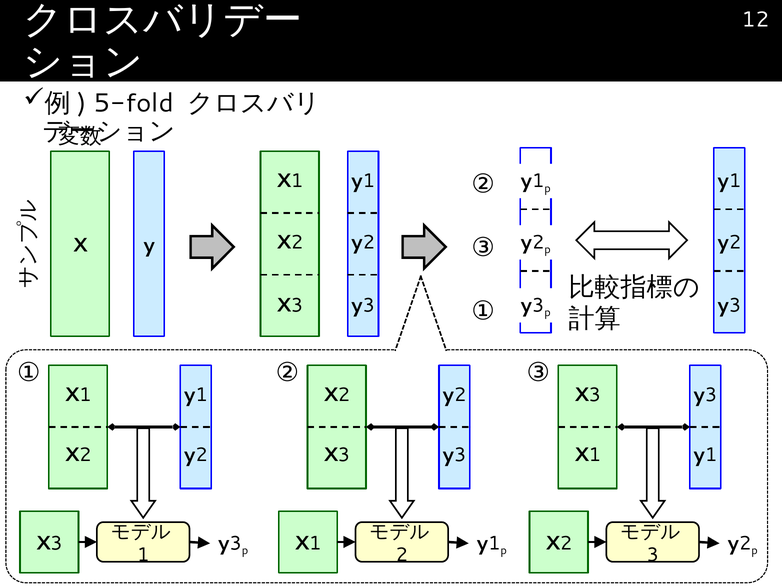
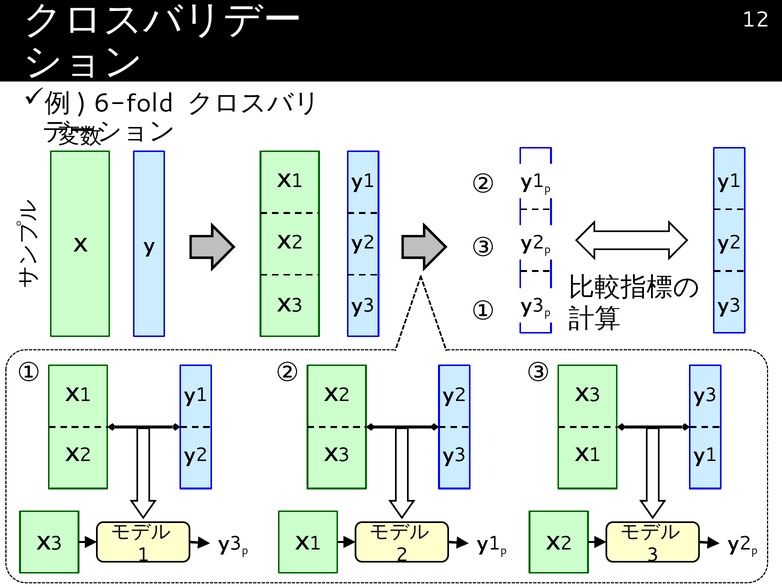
5-fold: 5-fold -> 6-fold
